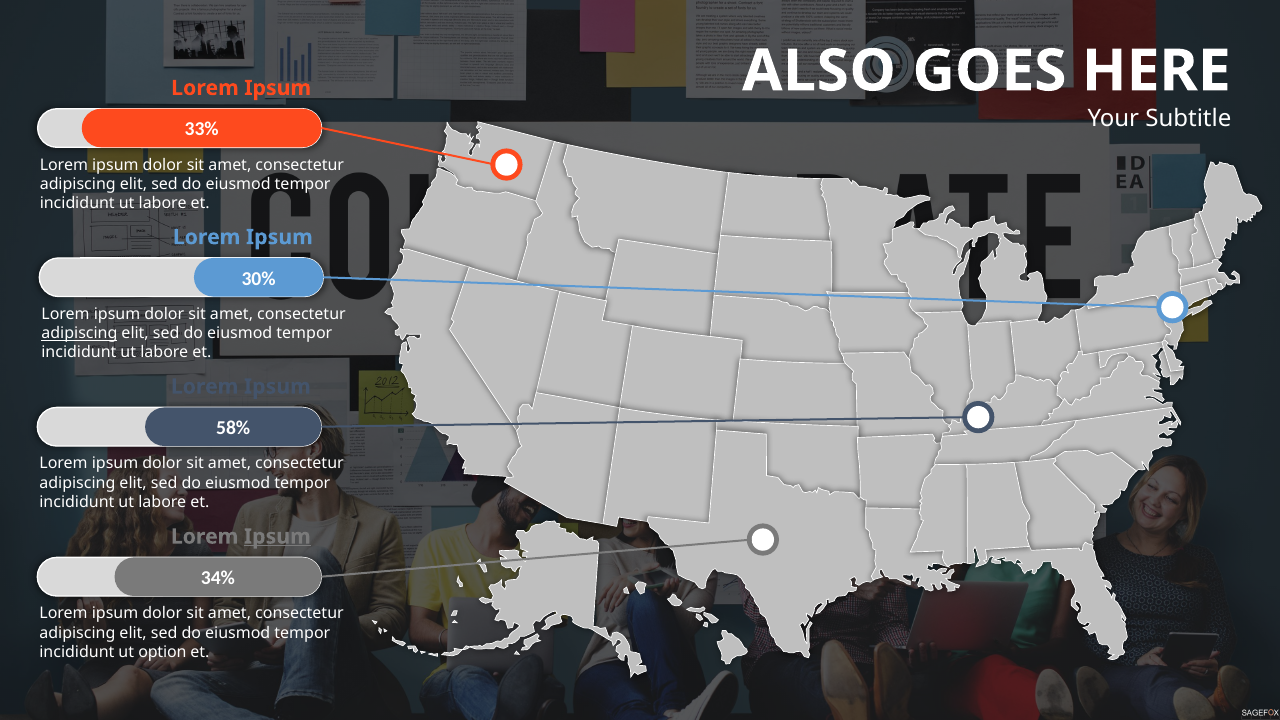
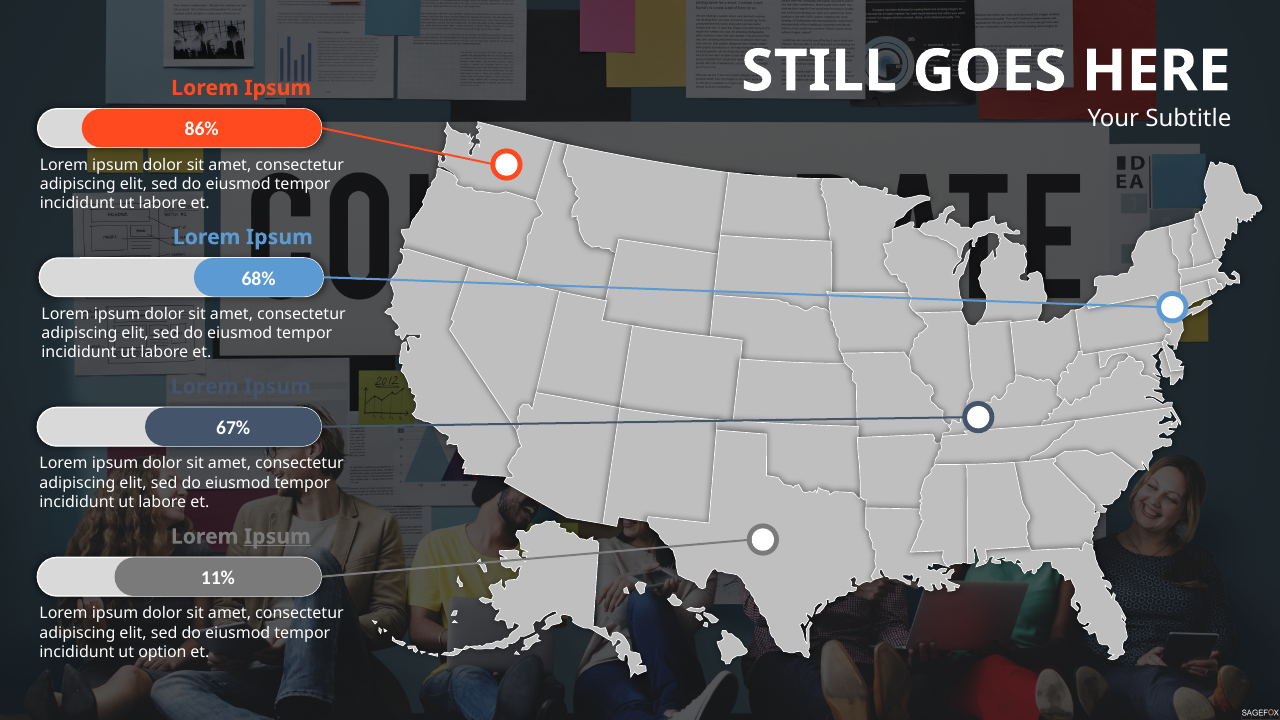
ALSO: ALSO -> STILL
33%: 33% -> 86%
30%: 30% -> 68%
adipiscing at (79, 333) underline: present -> none
58%: 58% -> 67%
34%: 34% -> 11%
